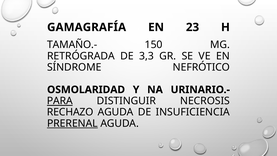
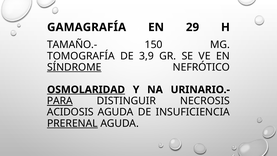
23: 23 -> 29
RETRÓGRADA: RETRÓGRADA -> TOMOGRAFÍA
3,3: 3,3 -> 3,9
SÍNDROME underline: none -> present
OSMOLARIDAD underline: none -> present
RECHAZO: RECHAZO -> ACIDOSIS
